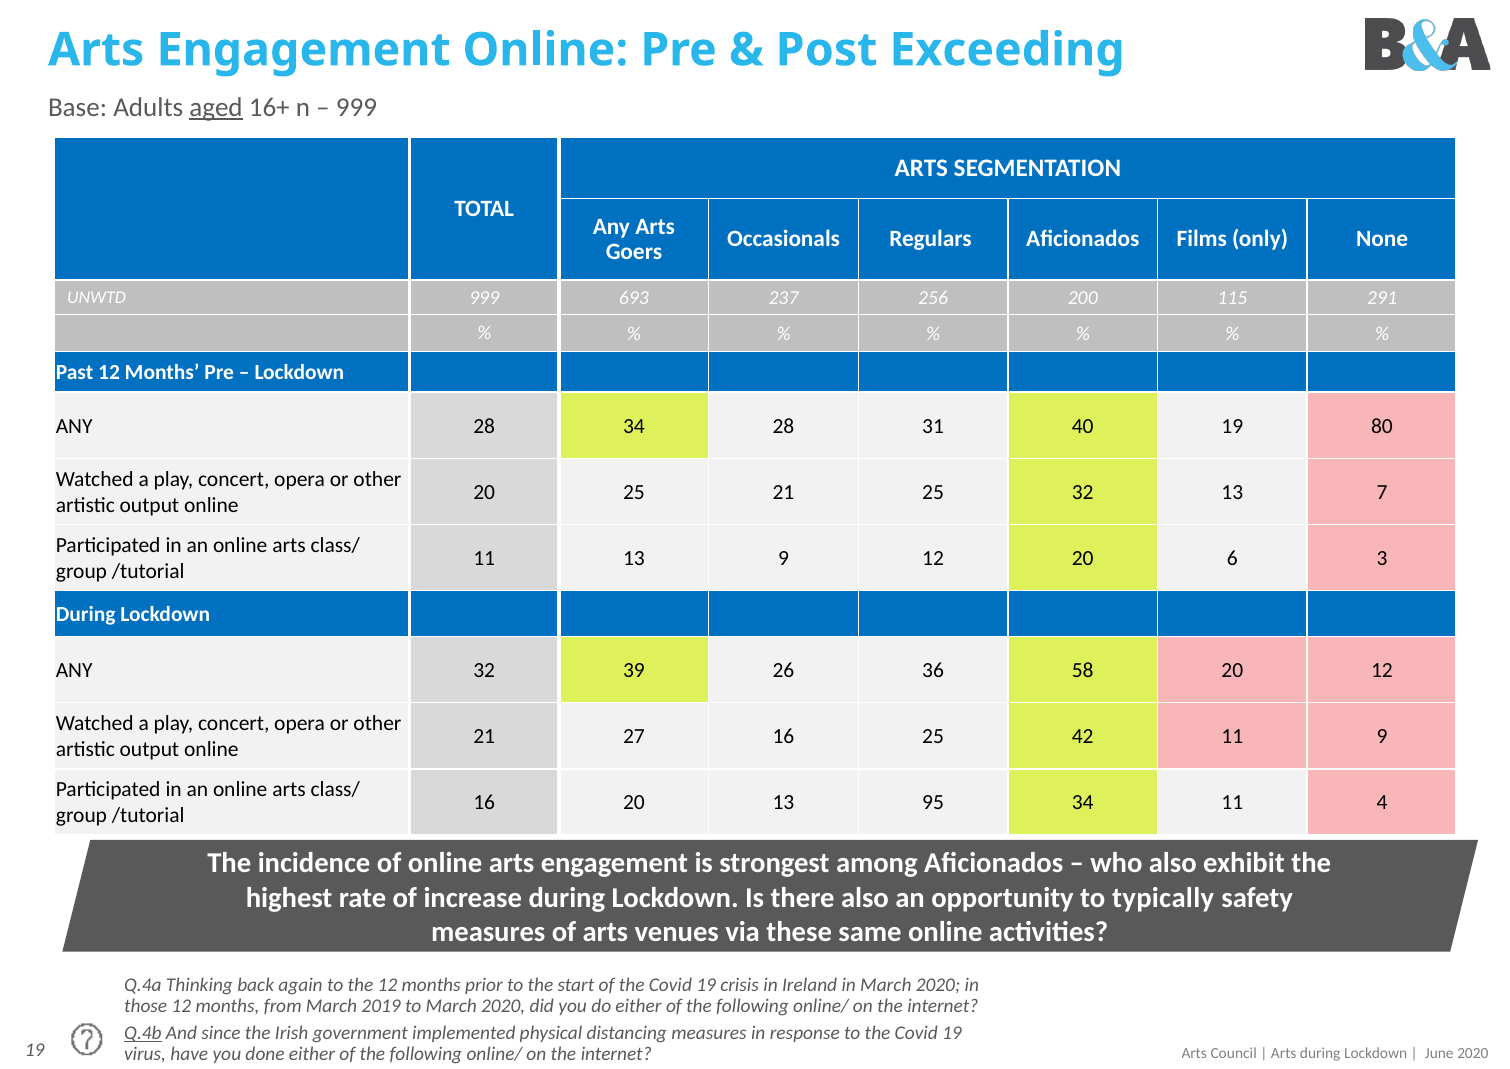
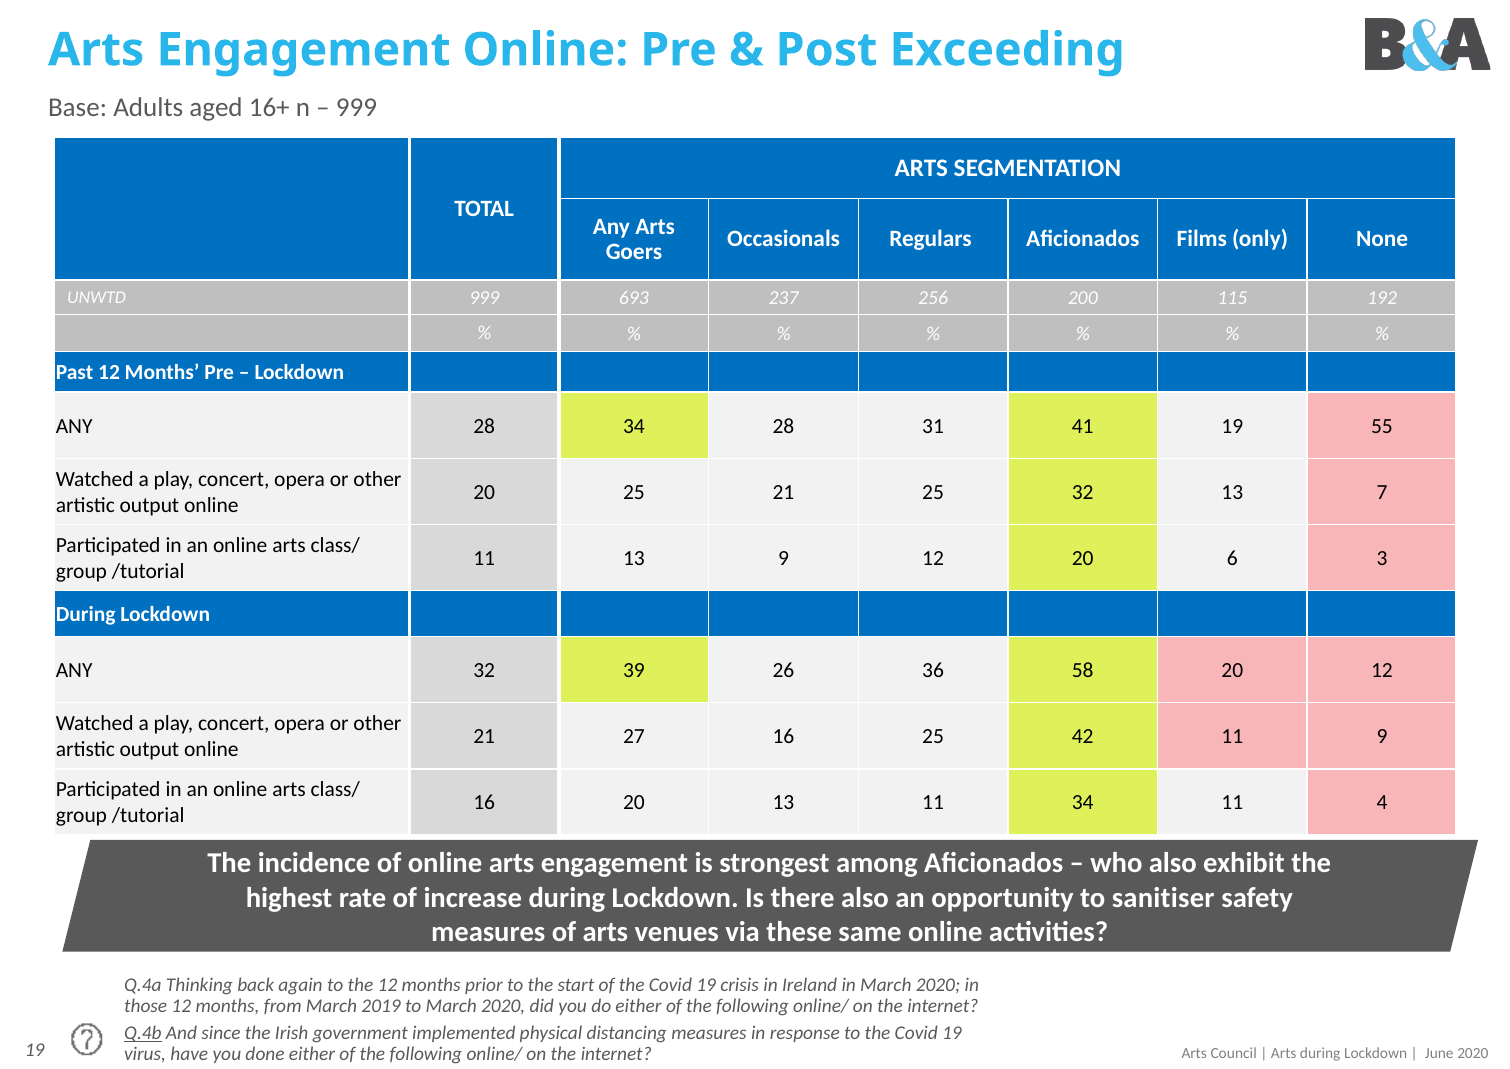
aged underline: present -> none
291: 291 -> 192
40: 40 -> 41
80: 80 -> 55
13 95: 95 -> 11
typically: typically -> sanitiser
